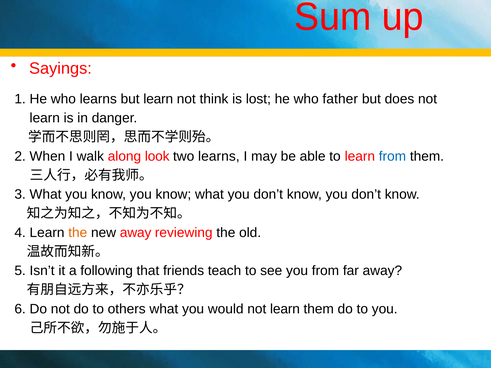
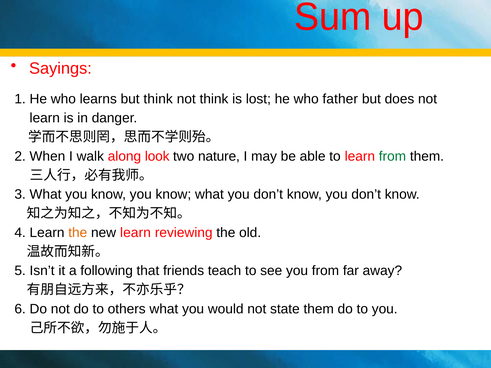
but learn: learn -> think
two learns: learns -> nature
from at (392, 156) colour: blue -> green
new away: away -> learn
would not learn: learn -> state
